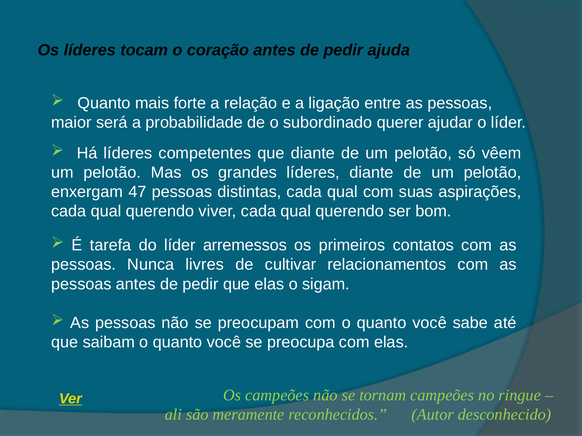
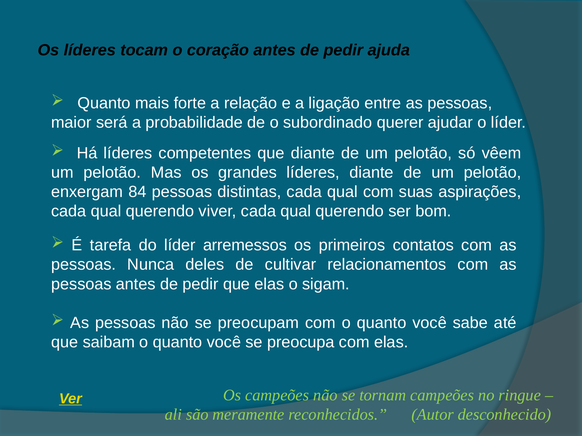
47: 47 -> 84
livres: livres -> deles
